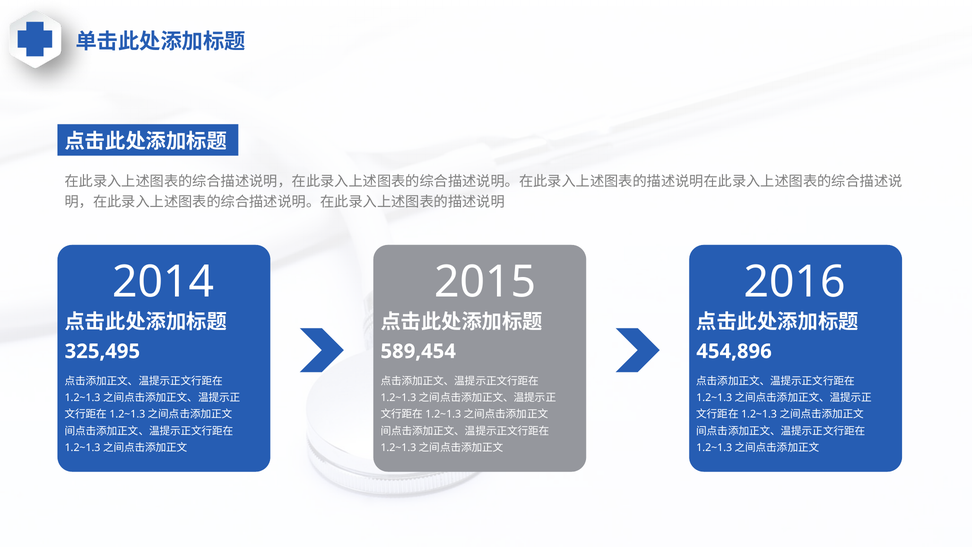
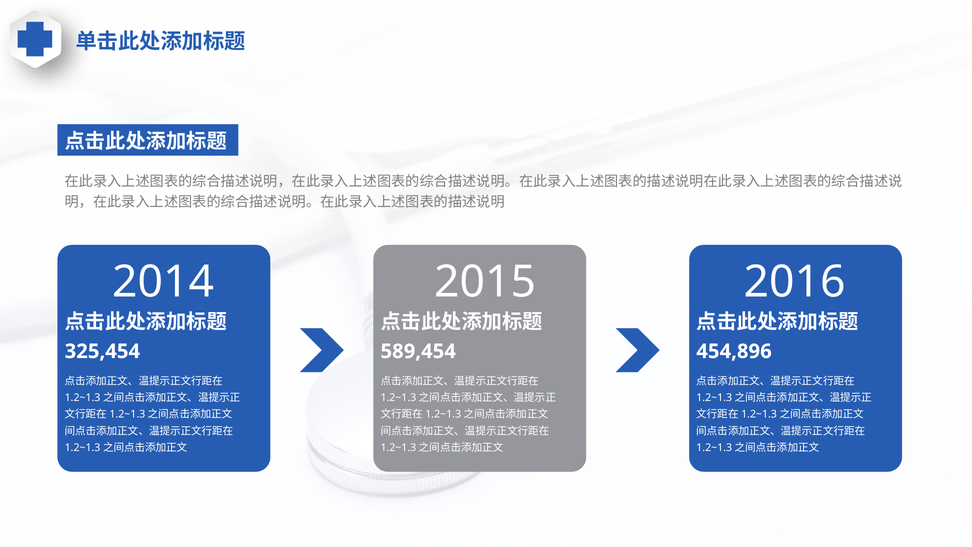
325,495: 325,495 -> 325,454
